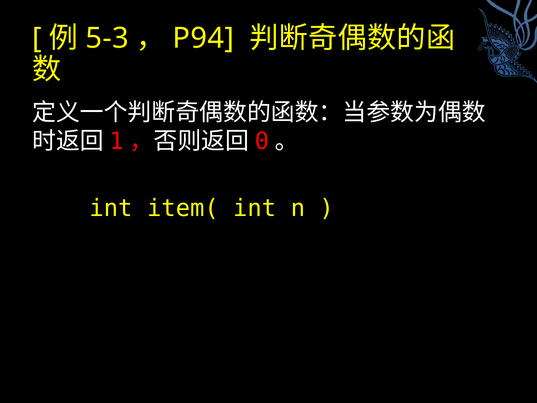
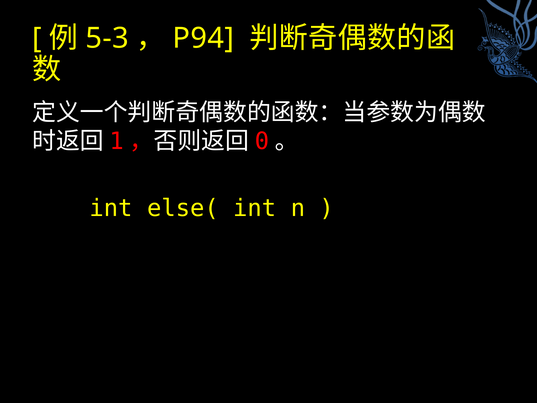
item(: item( -> else(
